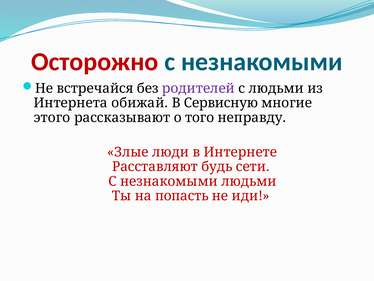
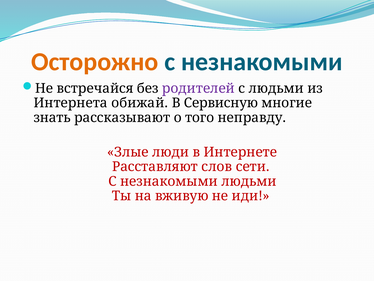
Осторожно colour: red -> orange
этого: этого -> знать
будь: будь -> слов
попасть: попасть -> вживую
